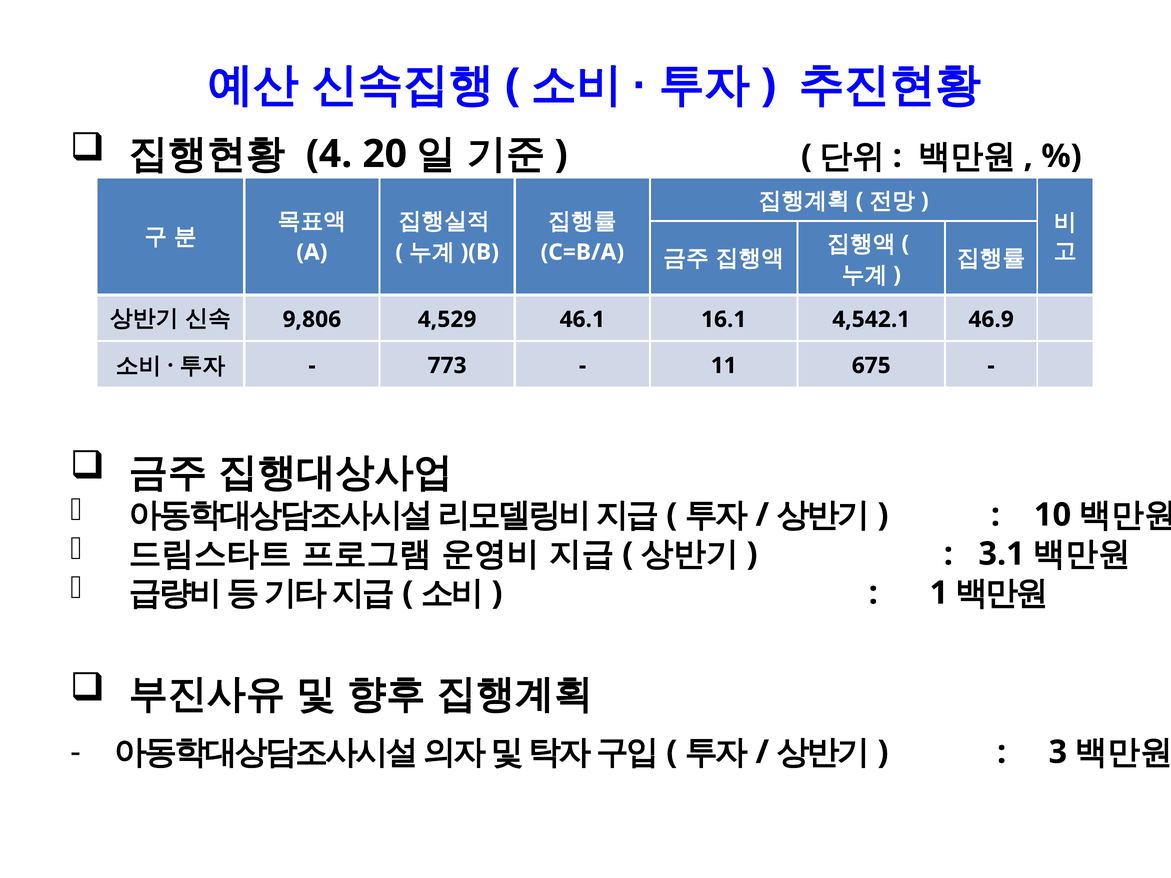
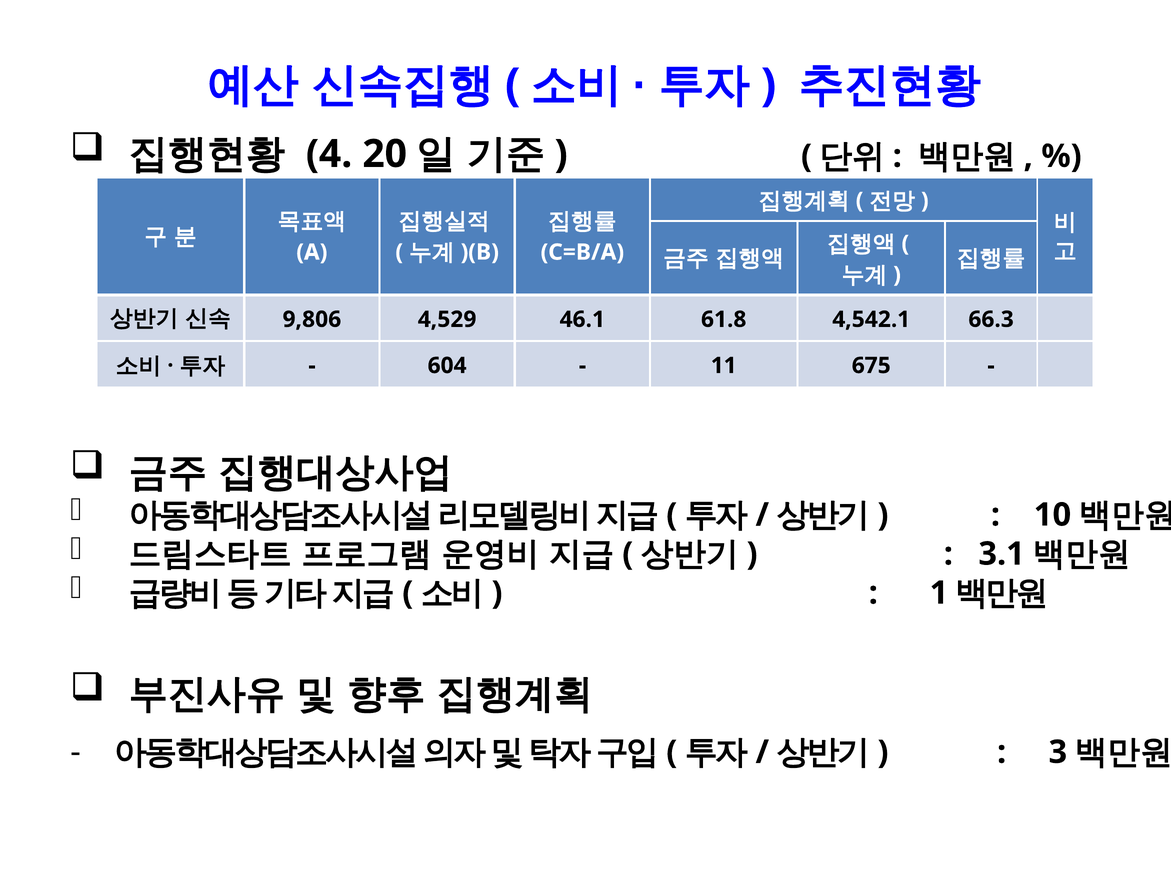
16.1: 16.1 -> 61.8
46.9: 46.9 -> 66.3
773: 773 -> 604
